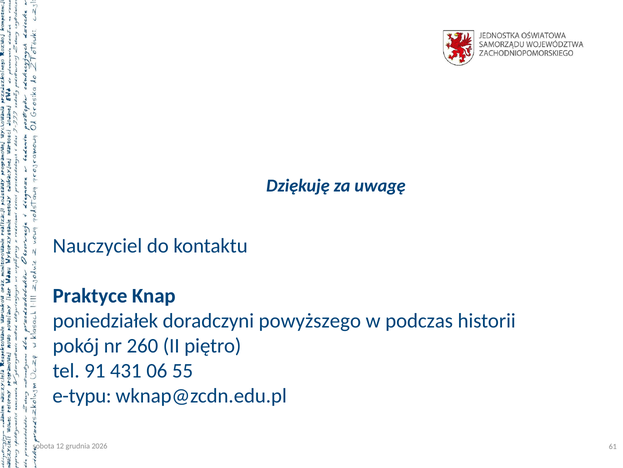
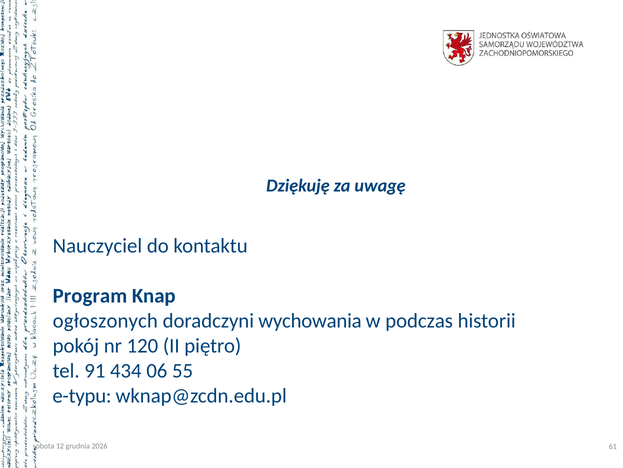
Praktyce: Praktyce -> Program
poniedziałek: poniedziałek -> ogłoszonych
powyższego: powyższego -> wychowania
260: 260 -> 120
431: 431 -> 434
